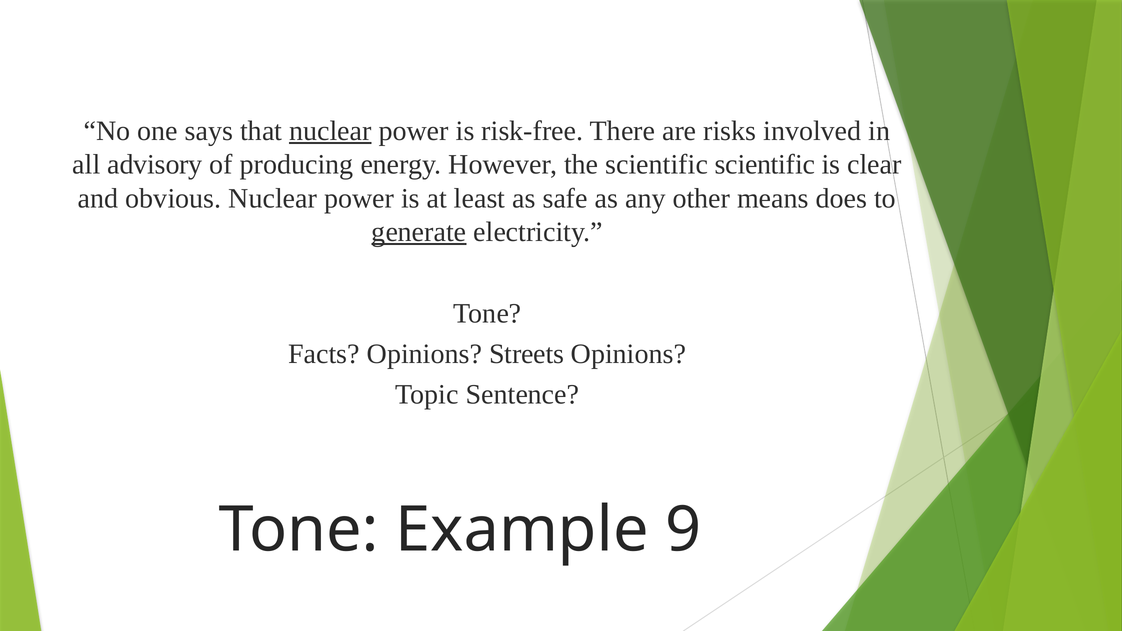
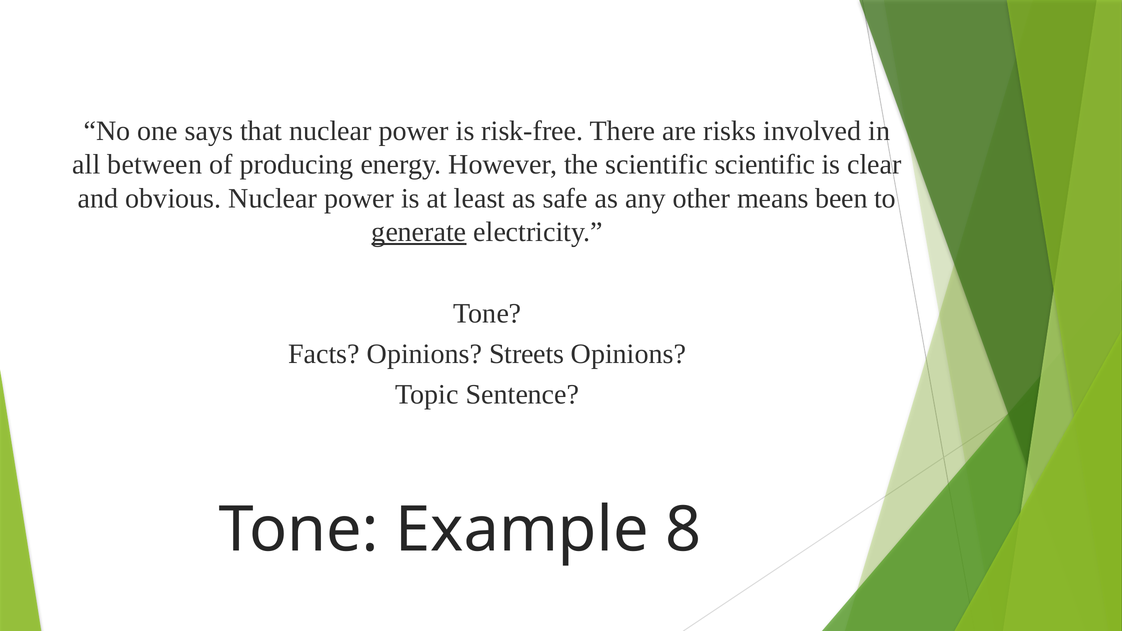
nuclear at (330, 131) underline: present -> none
advisory: advisory -> between
does: does -> been
9: 9 -> 8
